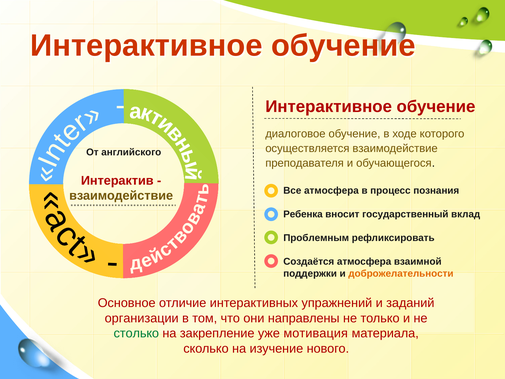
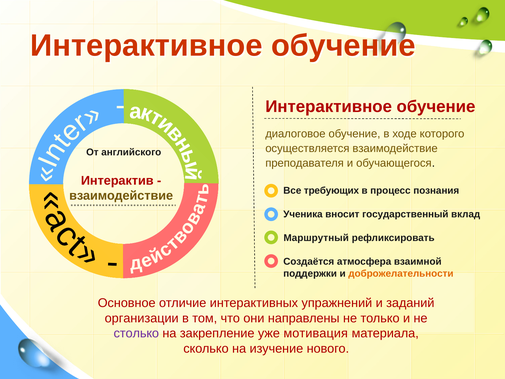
Все атмосфера: атмосфера -> требующих
Ребенка: Ребенка -> Ученика
Проблемным: Проблемным -> Маршрутный
столько colour: green -> purple
